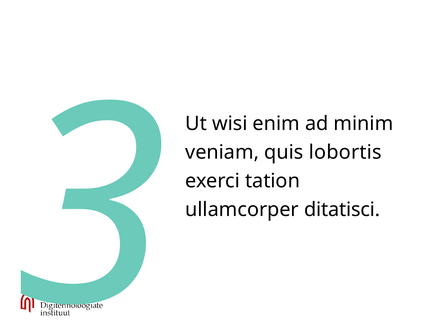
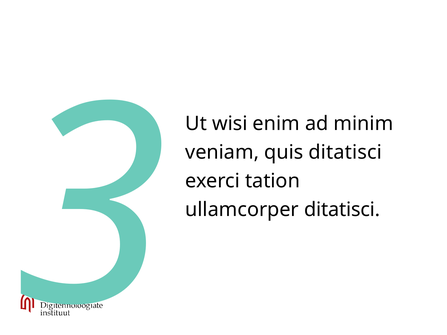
quis lobortis: lobortis -> ditatisci
